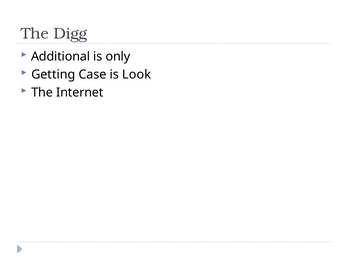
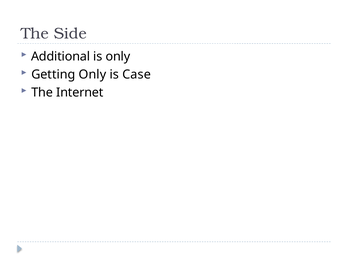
Digg: Digg -> Side
Getting Case: Case -> Only
Look: Look -> Case
